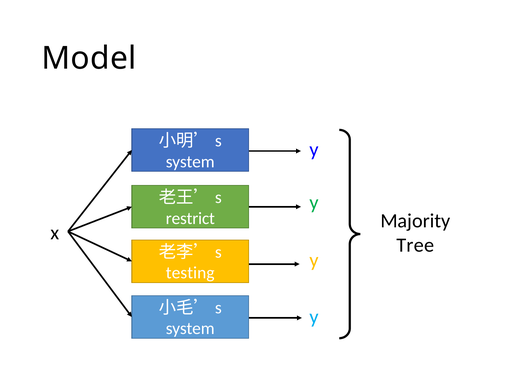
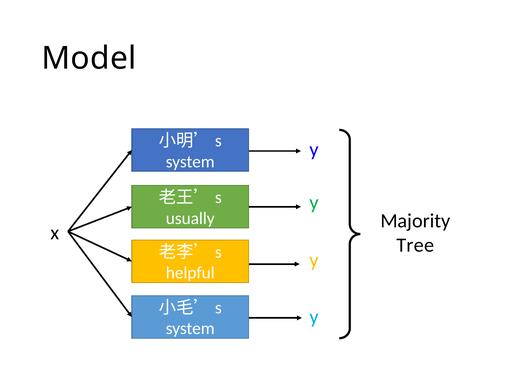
restrict: restrict -> usually
testing: testing -> helpful
